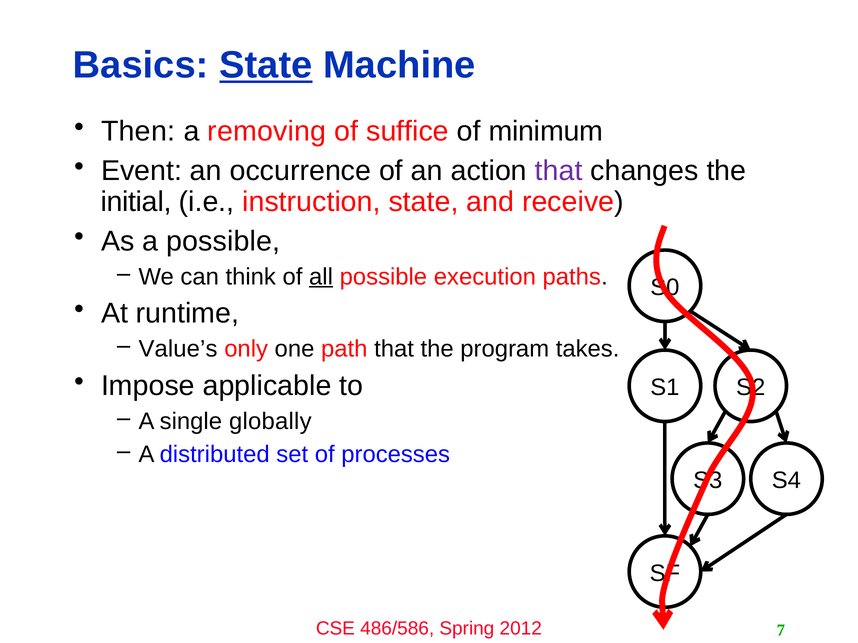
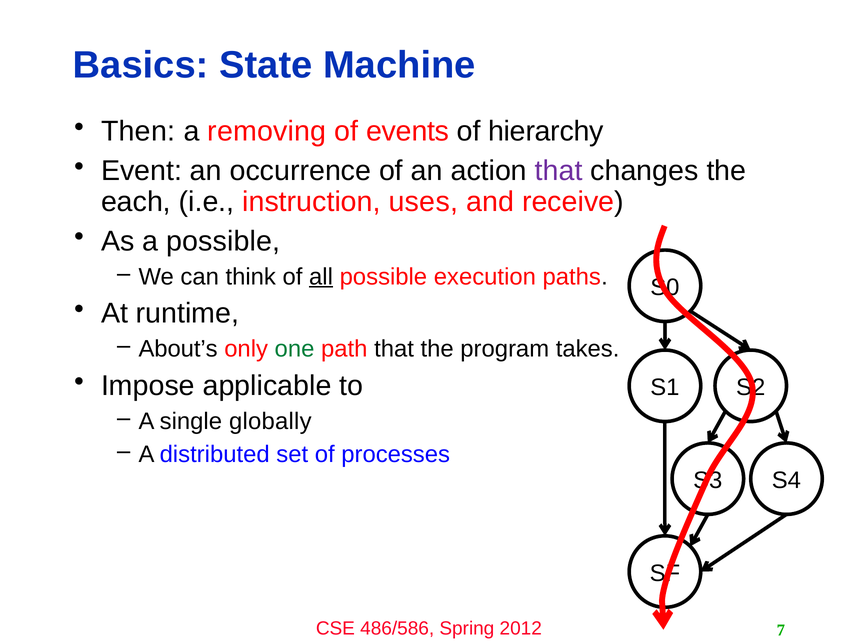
State at (266, 65) underline: present -> none
suffice: suffice -> events
minimum: minimum -> hierarchy
initial: initial -> each
instruction state: state -> uses
Value’s: Value’s -> About’s
one colour: black -> green
